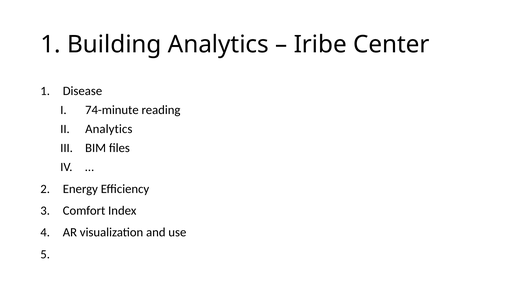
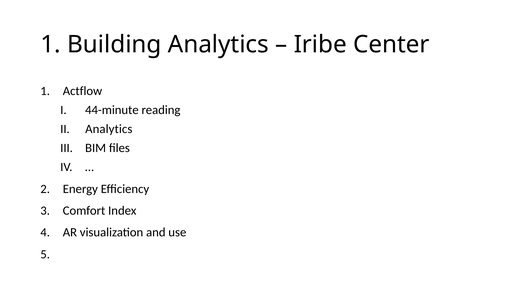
Disease: Disease -> Actflow
74-minute: 74-minute -> 44-minute
